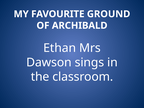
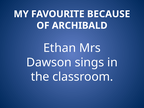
GROUND: GROUND -> BECAUSE
